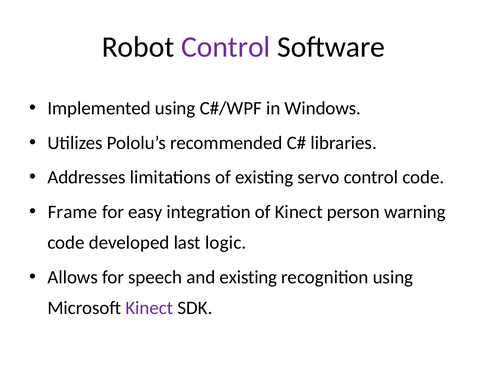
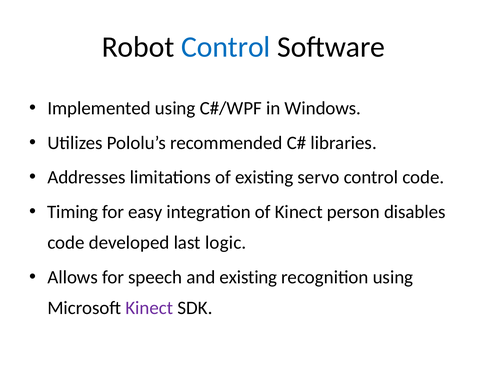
Control at (226, 47) colour: purple -> blue
Frame: Frame -> Timing
warning: warning -> disables
